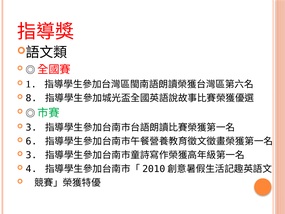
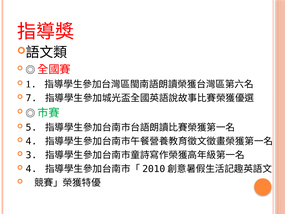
8: 8 -> 7
3 at (31, 127): 3 -> 5
6 at (31, 141): 6 -> 4
